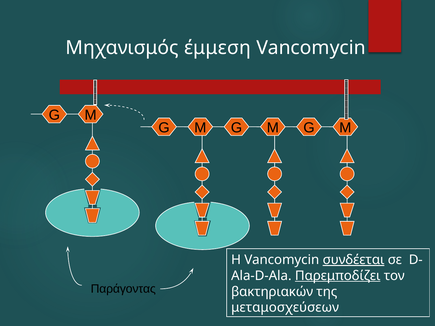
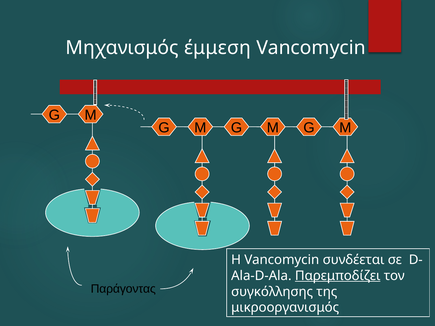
συνδέεται underline: present -> none
βακτηριακών: βακτηριακών -> συγκόλλησης
μεταμοσχεύσεων: μεταμοσχεύσεων -> μικροοργανισμός
